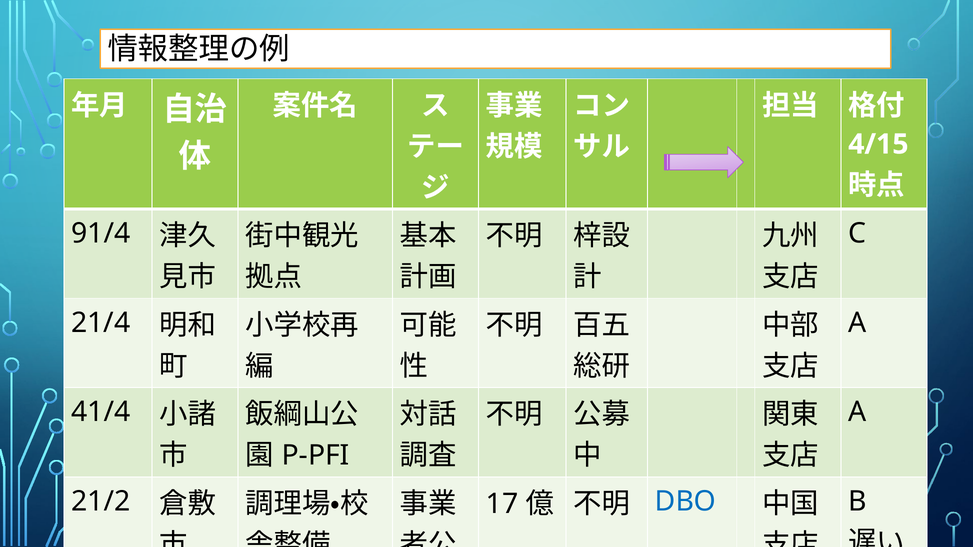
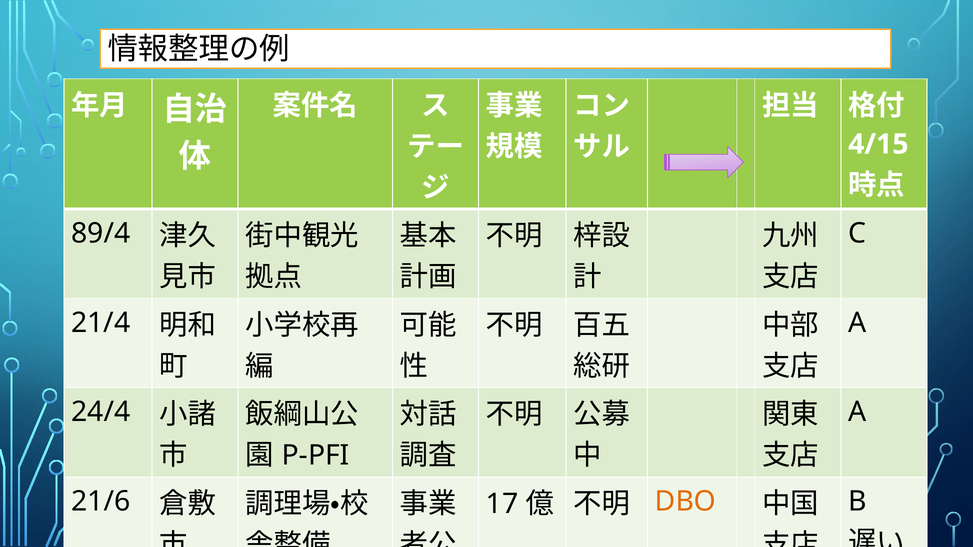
91/4: 91/4 -> 89/4
41/4: 41/4 -> 24/4
21/2: 21/2 -> 21/6
DBO colour: blue -> orange
